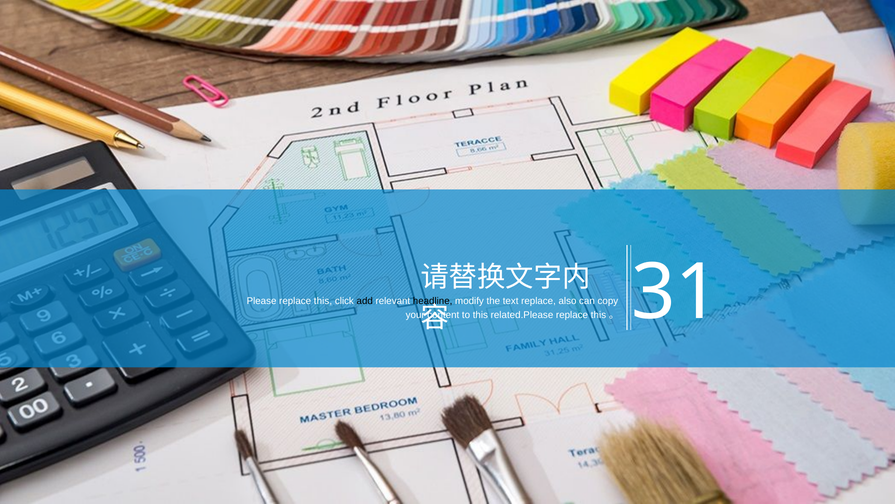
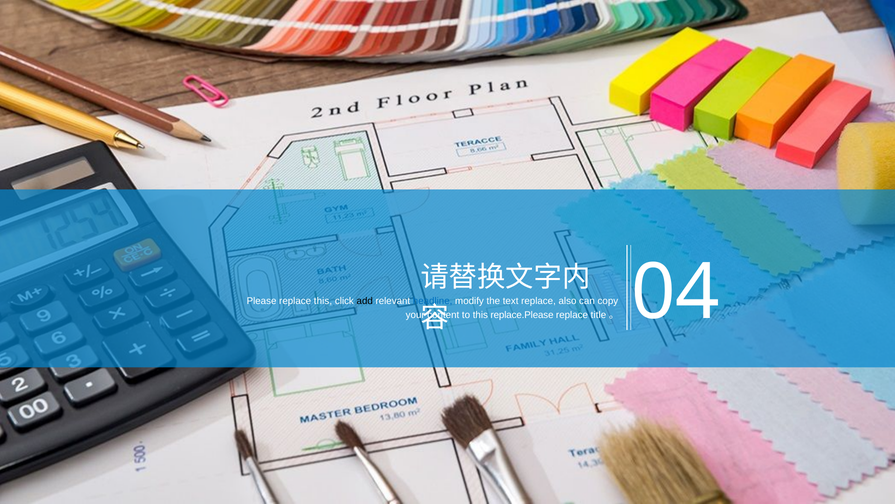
headline colour: black -> blue
related.Please: related.Please -> replace.Please
this at (598, 315): this -> title
31: 31 -> 04
